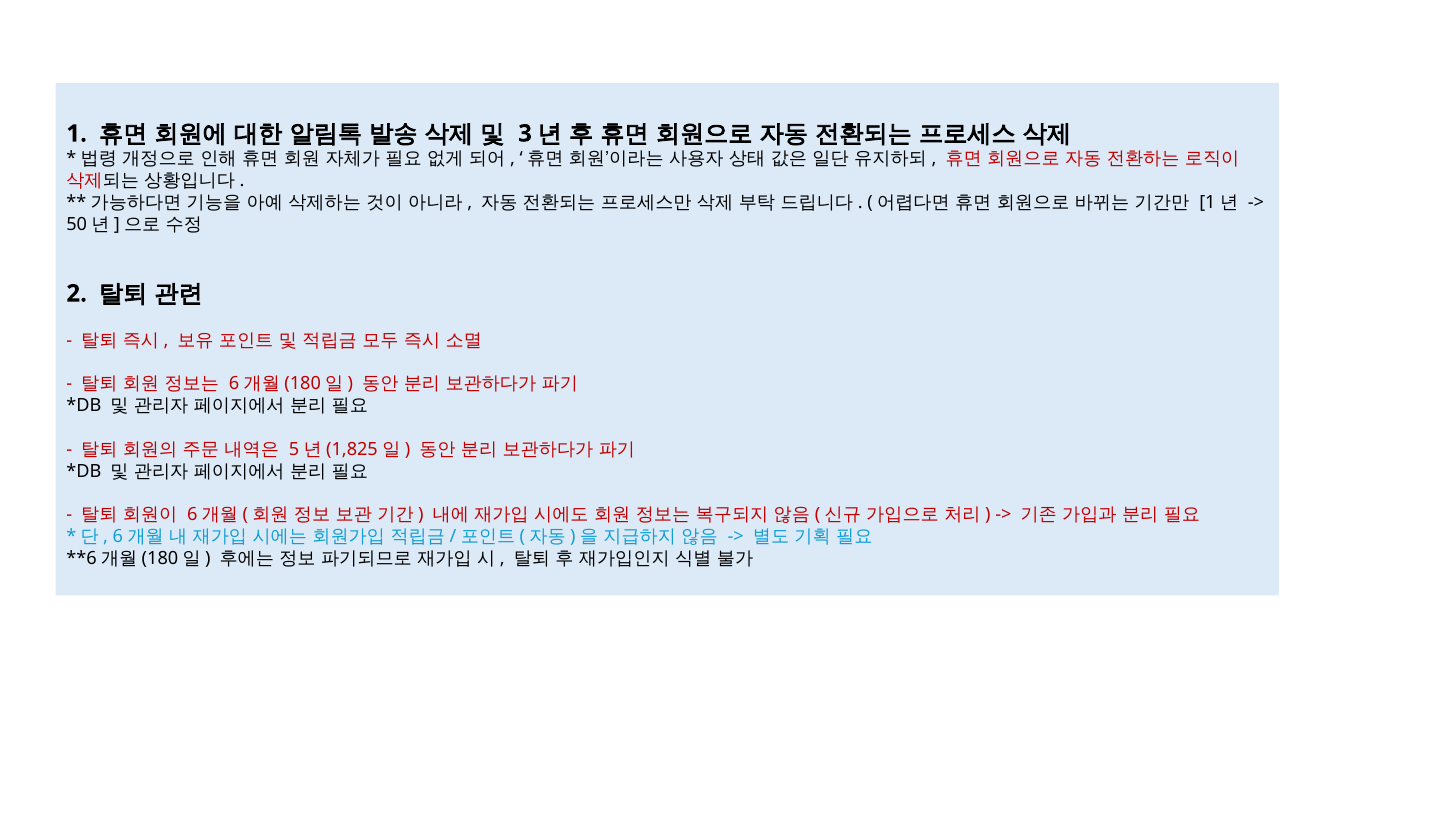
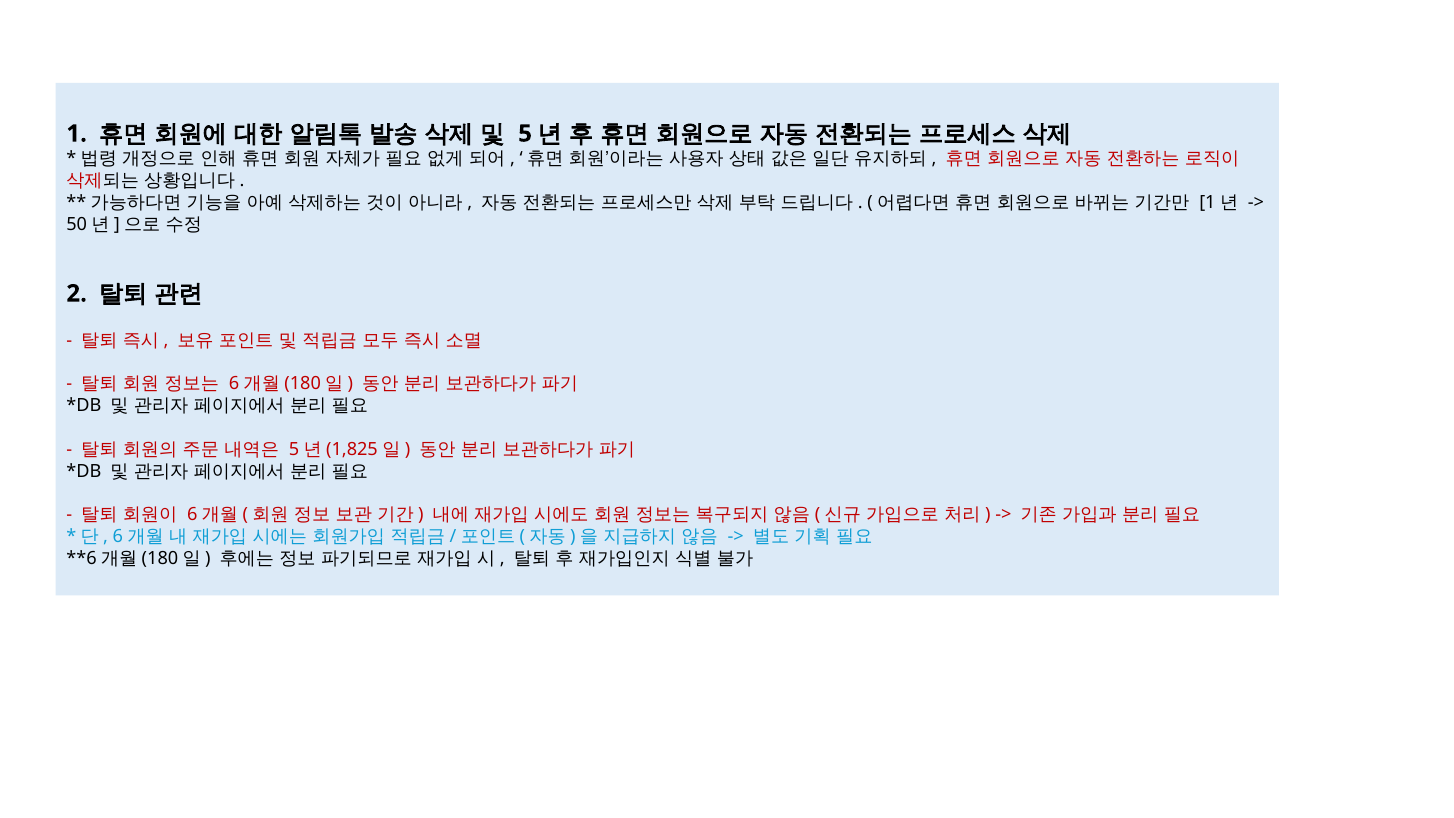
3: 3 -> 5
